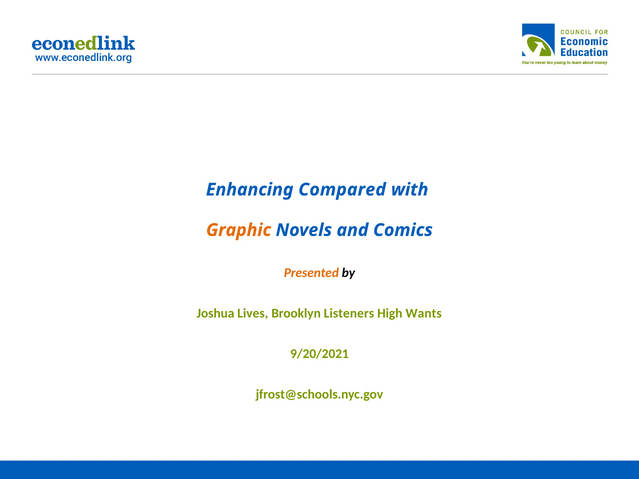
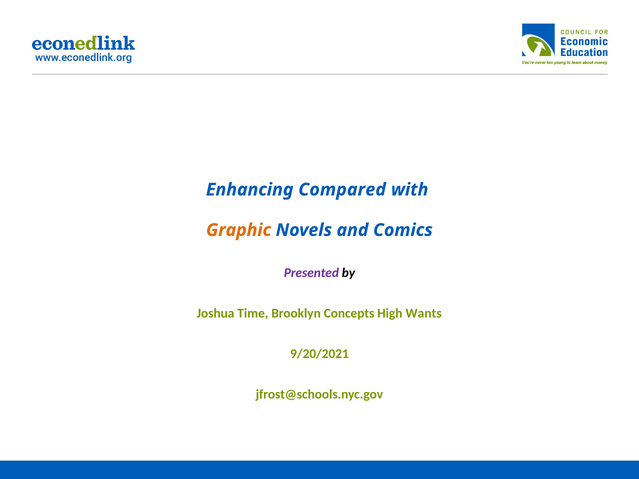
Presented colour: orange -> purple
Lives: Lives -> Time
Listeners: Listeners -> Concepts
